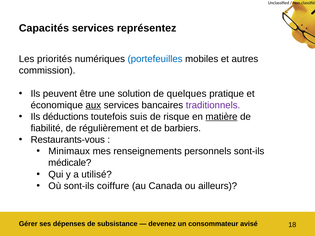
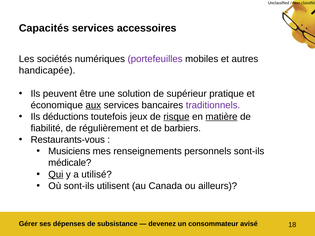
représentez: représentez -> accessoires
priorités: priorités -> sociétés
portefeuilles colour: blue -> purple
commission: commission -> handicapée
quelques: quelques -> supérieur
suis: suis -> jeux
risque underline: none -> present
Minimaux: Minimaux -> Musiciens
Qui underline: none -> present
coiffure: coiffure -> utilisent
